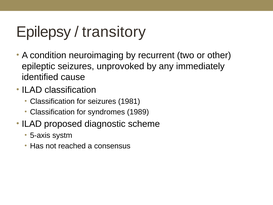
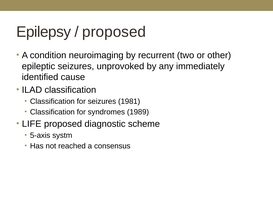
transitory at (114, 32): transitory -> proposed
ILAD at (32, 124): ILAD -> LIFE
